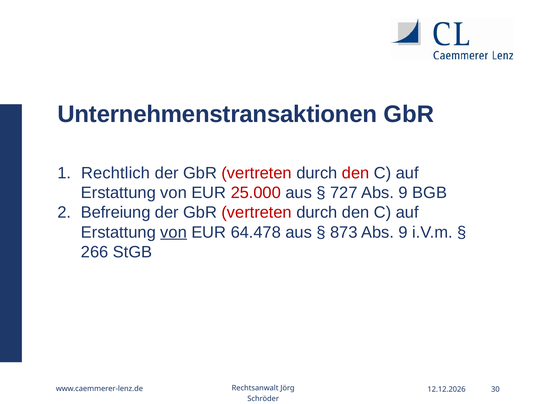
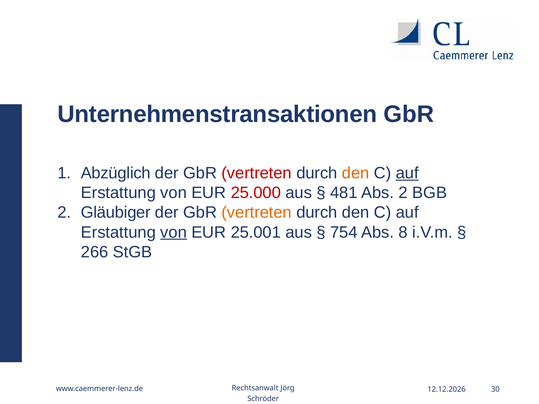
Rechtlich: Rechtlich -> Abzüglich
den at (356, 173) colour: red -> orange
auf at (407, 173) underline: none -> present
727: 727 -> 481
9 at (403, 193): 9 -> 2
Befreiung: Befreiung -> Gläubiger
vertreten at (257, 213) colour: red -> orange
64.478: 64.478 -> 25.001
873: 873 -> 754
9 at (403, 232): 9 -> 8
